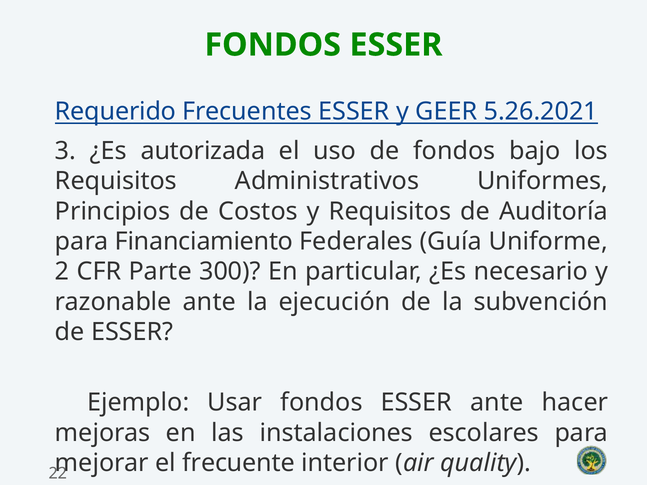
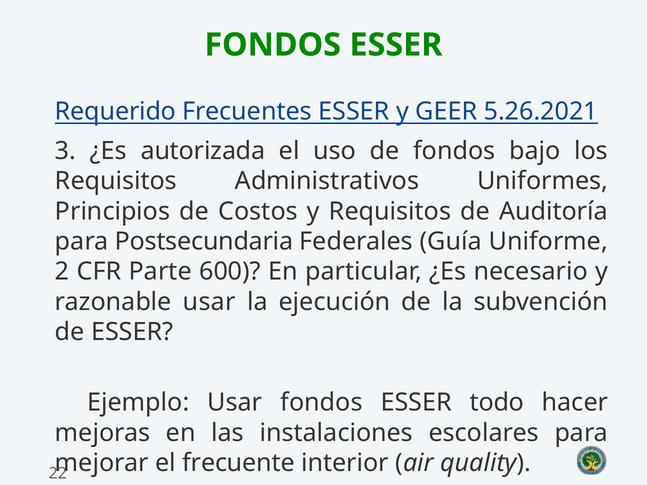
Financiamiento: Financiamiento -> Postsecundaria
300: 300 -> 600
razonable ante: ante -> usar
ESSER ante: ante -> todo
